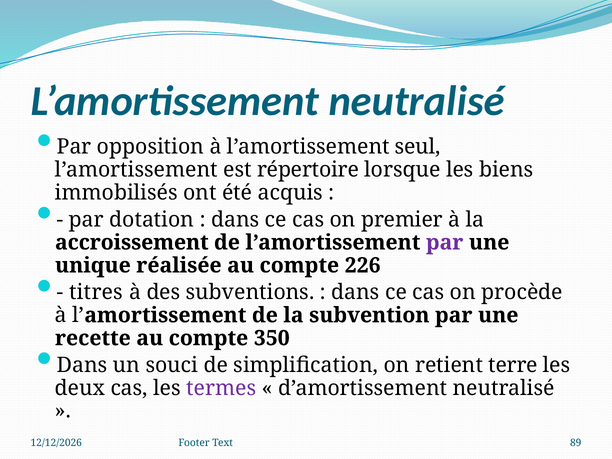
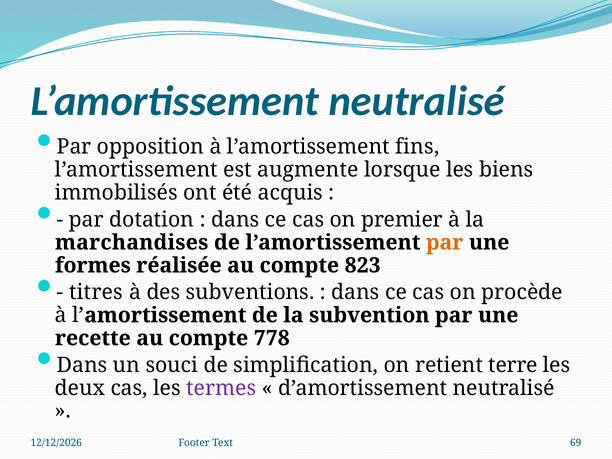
seul: seul -> fins
répertoire: répertoire -> augmente
accroissement: accroissement -> marchandises
par at (445, 242) colour: purple -> orange
unique: unique -> formes
226: 226 -> 823
350: 350 -> 778
89: 89 -> 69
